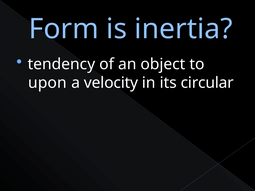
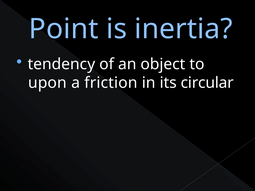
Form: Form -> Point
velocity: velocity -> friction
